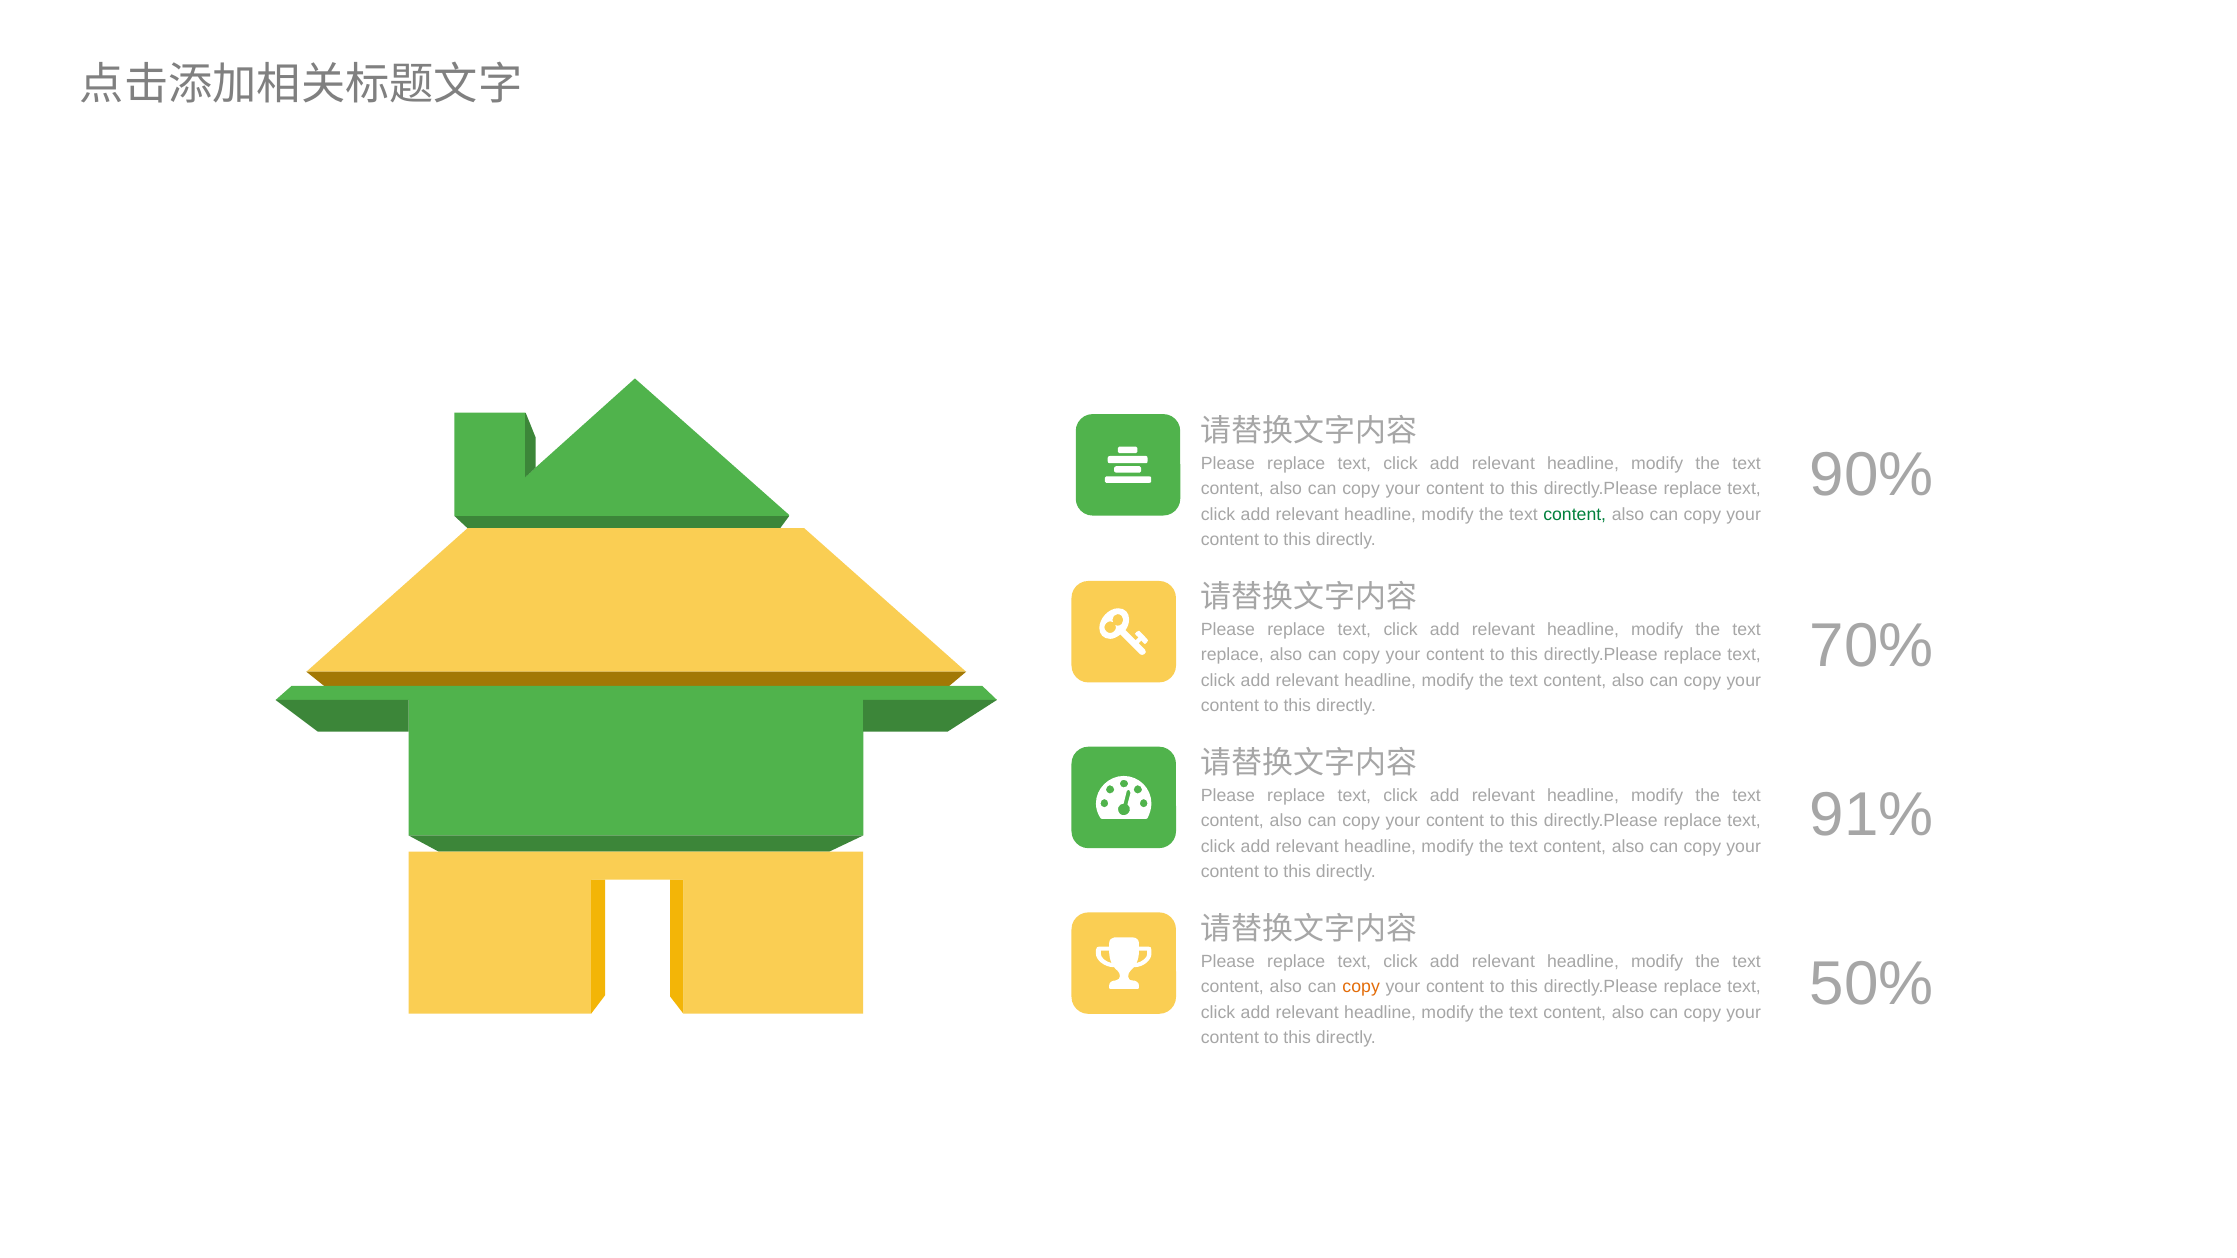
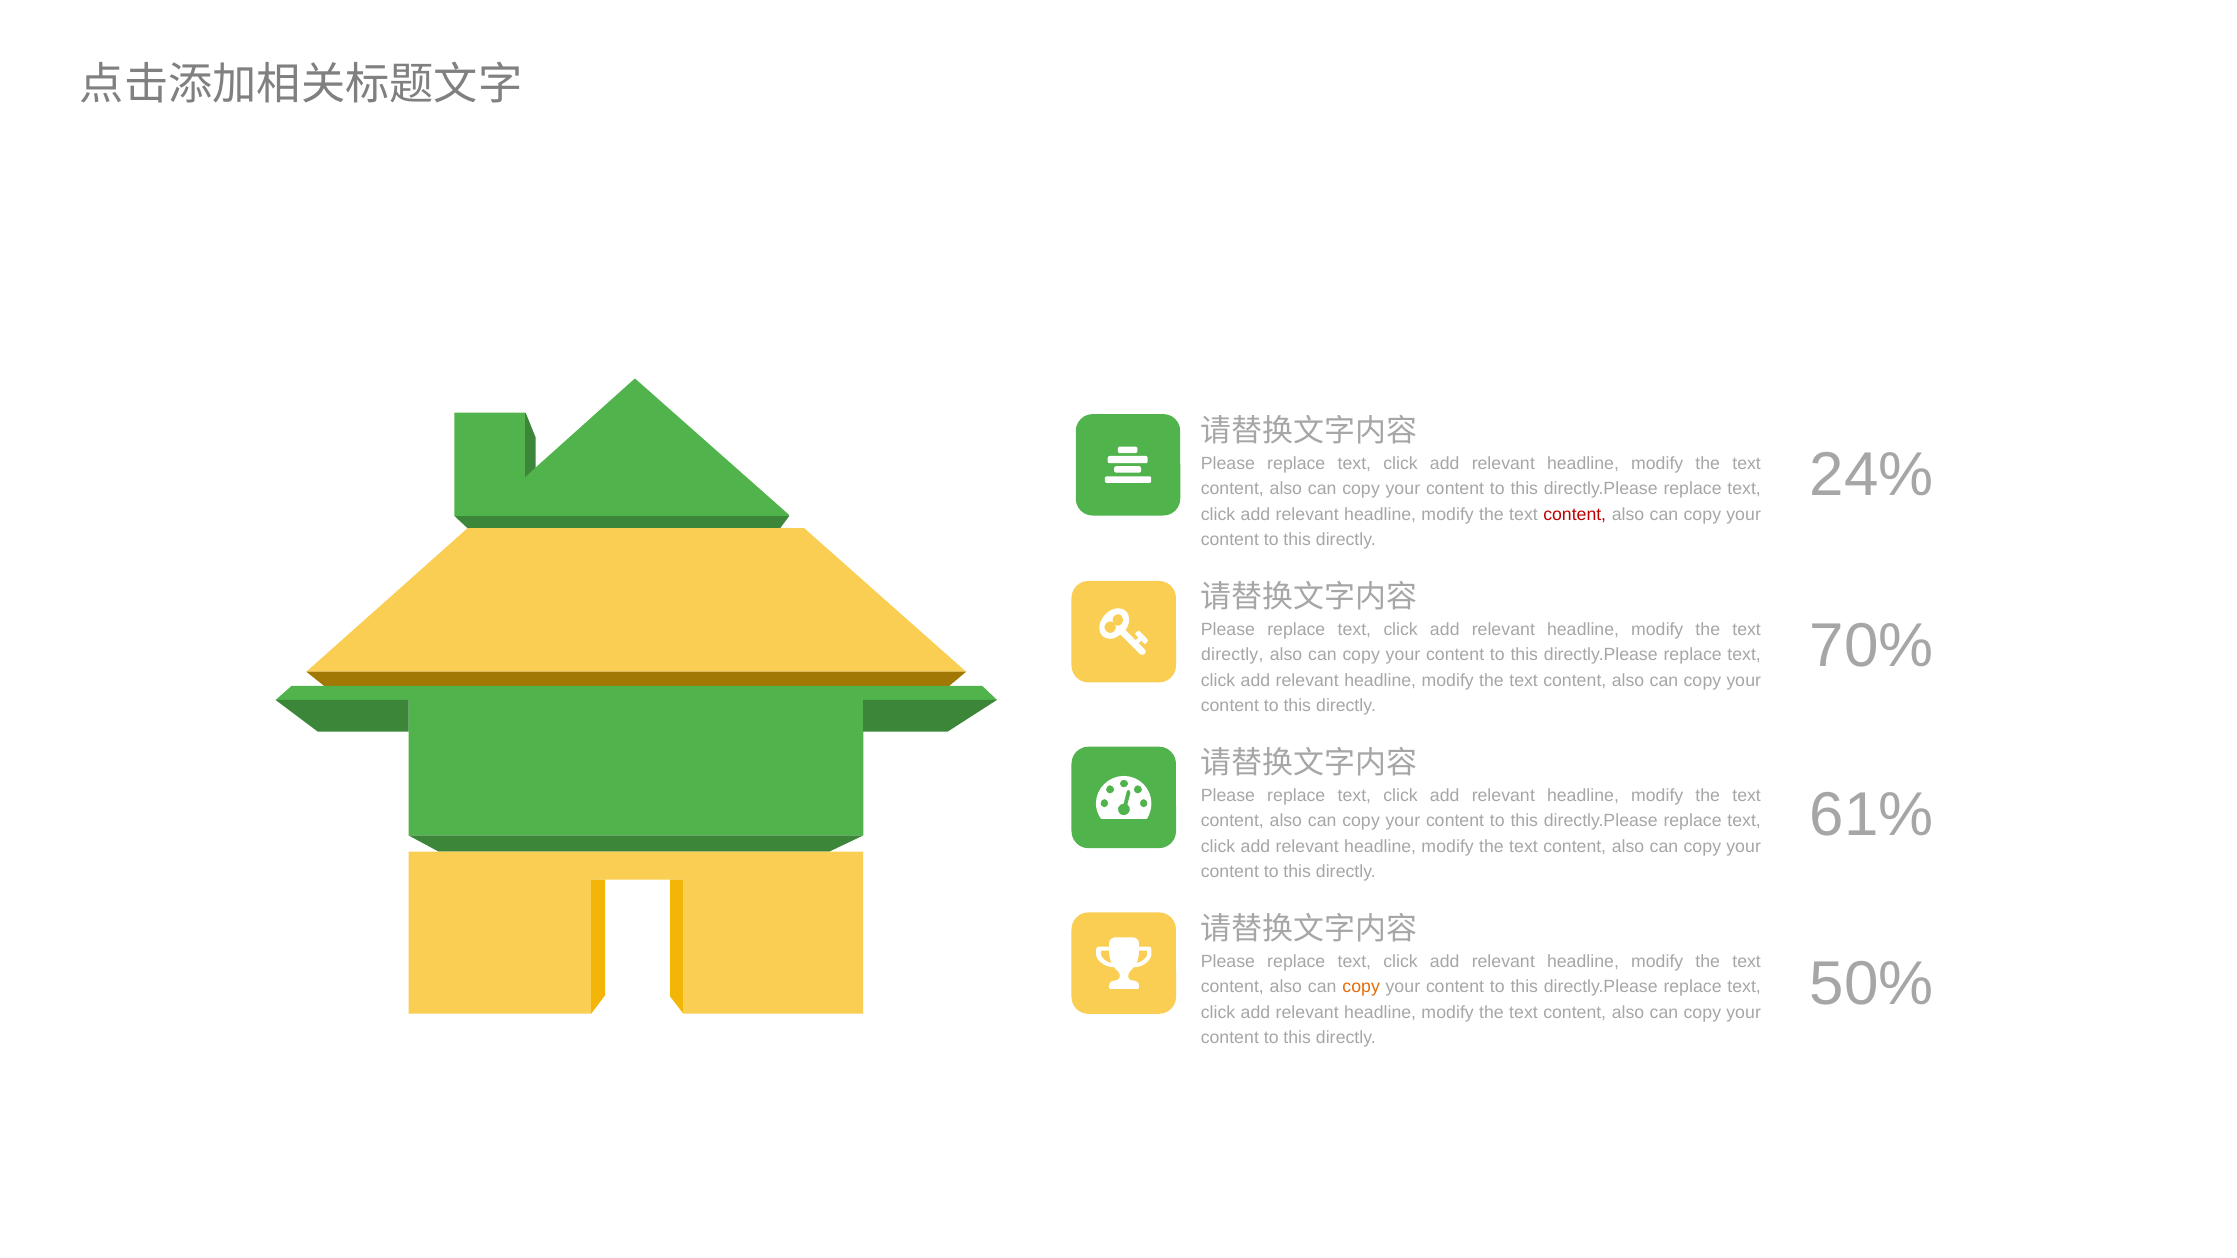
90%: 90% -> 24%
content at (1575, 514) colour: green -> red
replace at (1232, 655): replace -> directly
91%: 91% -> 61%
